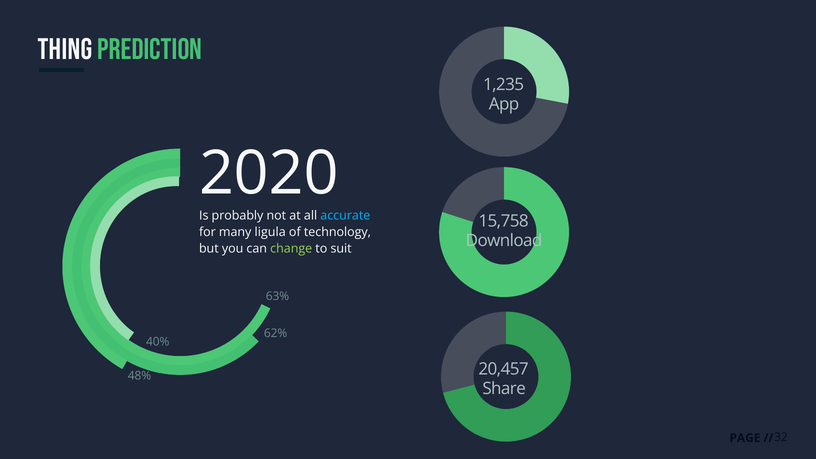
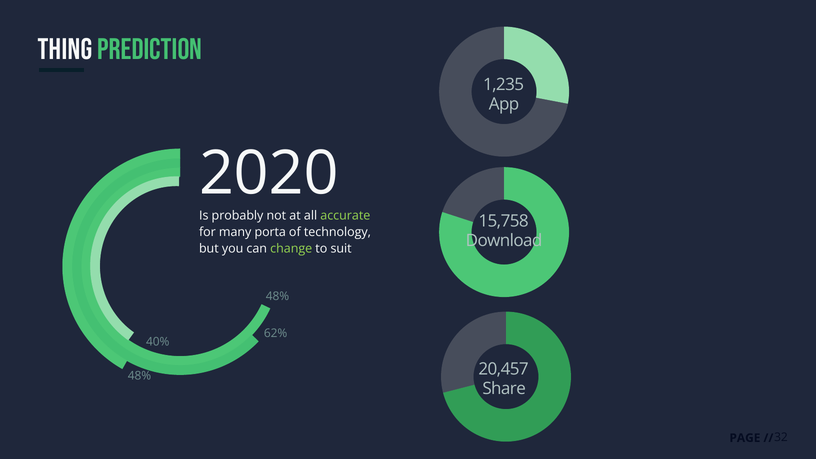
accurate colour: light blue -> light green
ligula: ligula -> porta
63% at (277, 296): 63% -> 48%
